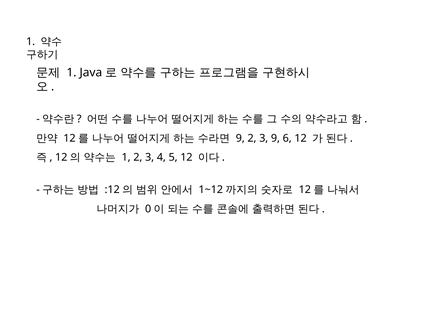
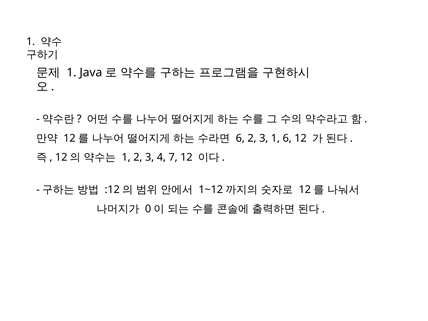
9 at (240, 138): 9 -> 6
3 9: 9 -> 1
5: 5 -> 7
